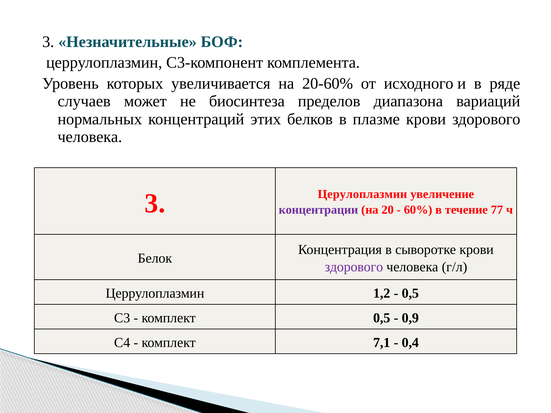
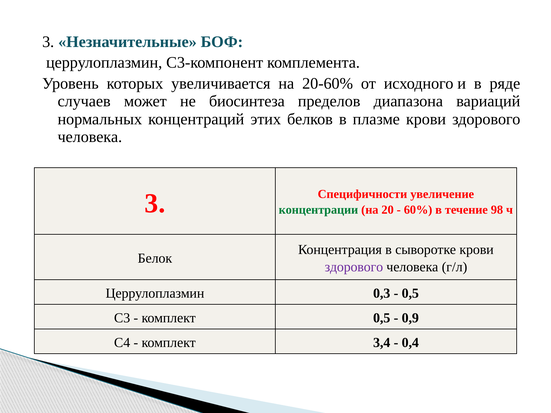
Церулоплазмин: Церулоплазмин -> Специфичности
концентрации colour: purple -> green
77: 77 -> 98
1,2: 1,2 -> 0,3
7,1: 7,1 -> 3,4
